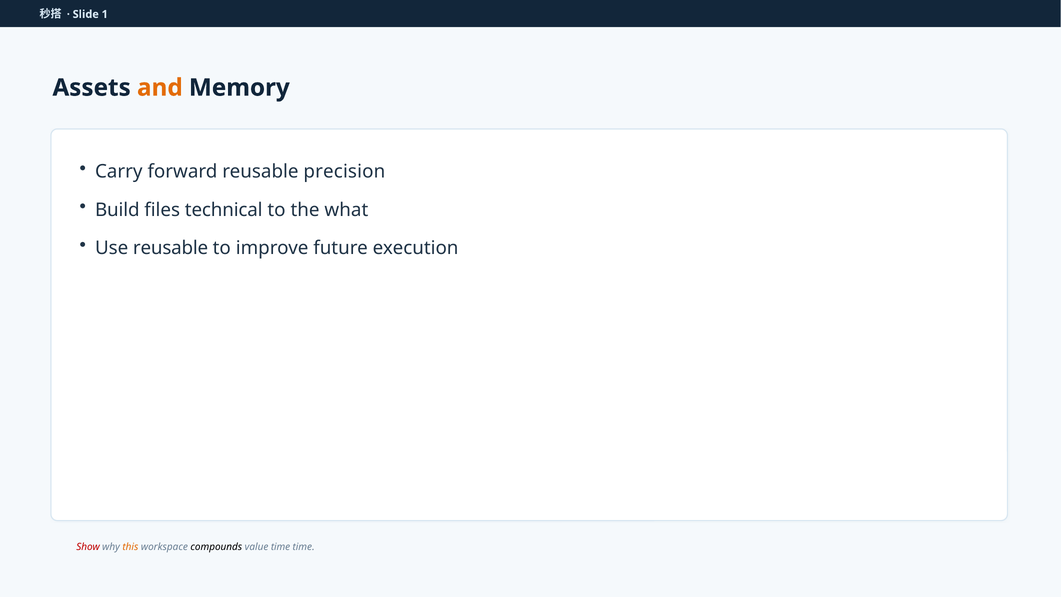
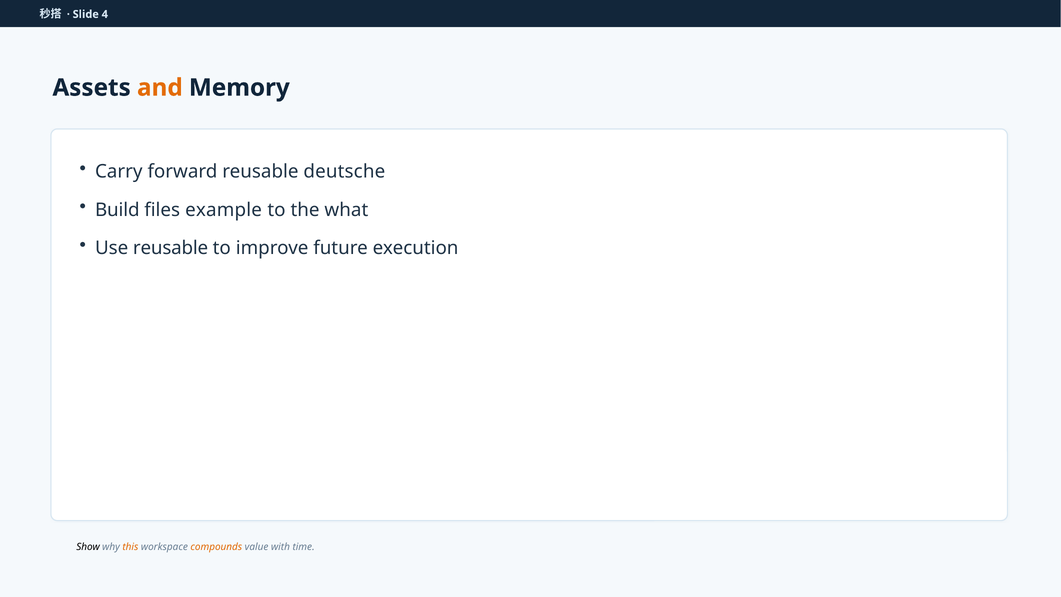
1: 1 -> 4
precision: precision -> deutsche
technical: technical -> example
Show colour: red -> black
compounds colour: black -> orange
value time: time -> with
